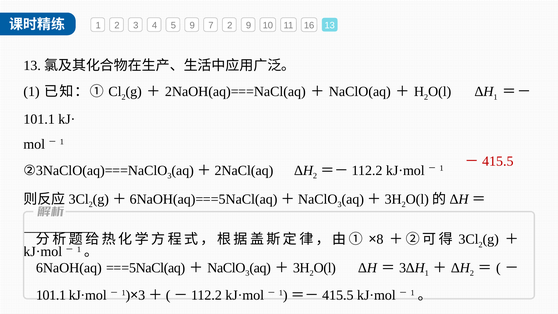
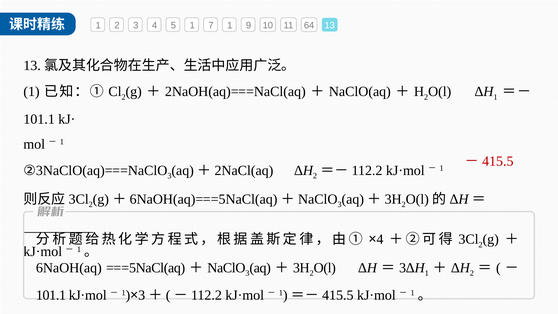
5 9: 9 -> 1
7 2: 2 -> 1
16: 16 -> 64
8 at (380, 239): 8 -> 4
